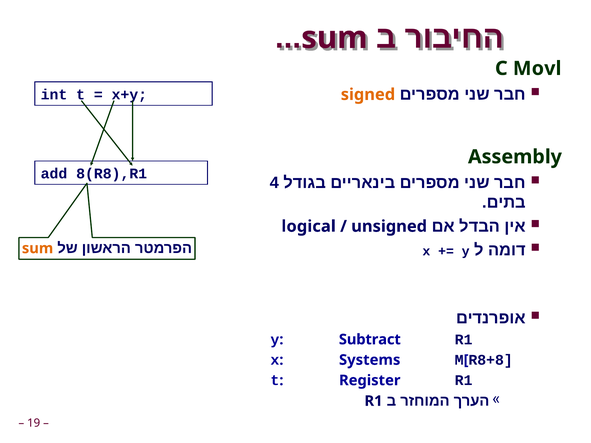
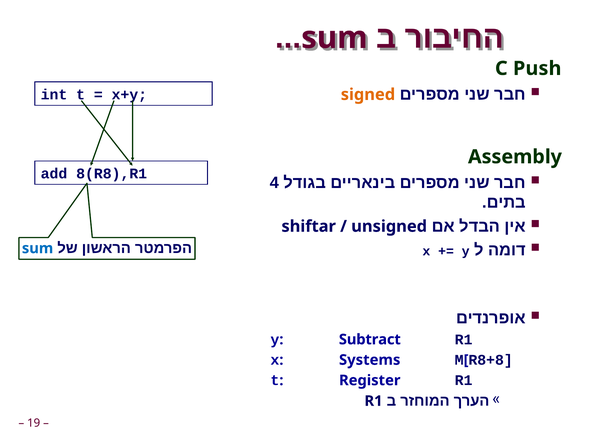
Movl: Movl -> Push
logical: logical -> shiftar
sum at (38, 248) colour: orange -> blue
